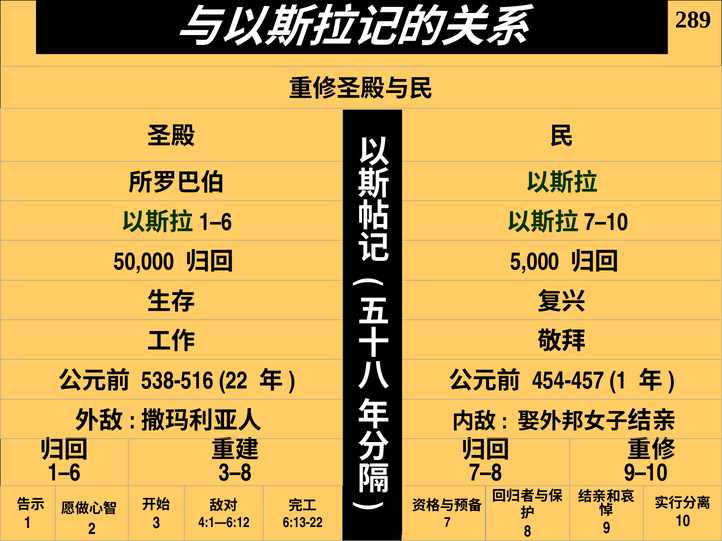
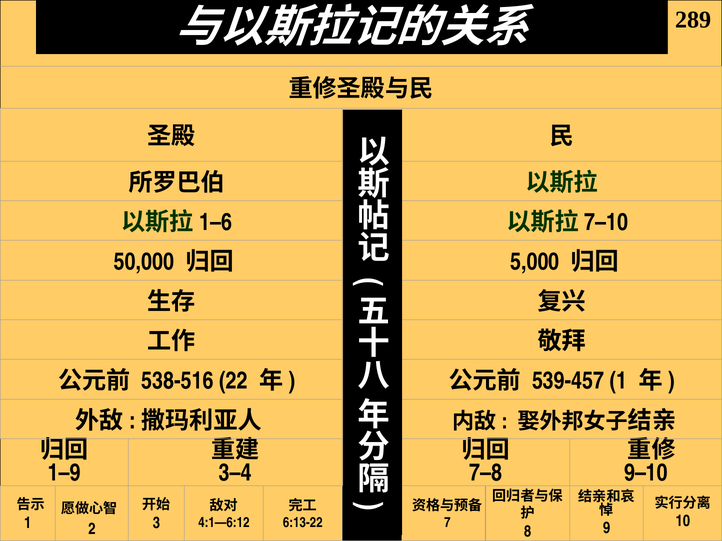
454-457: 454-457 -> 539-457
1–6: 1–6 -> 1–9
3–8: 3–8 -> 3–4
